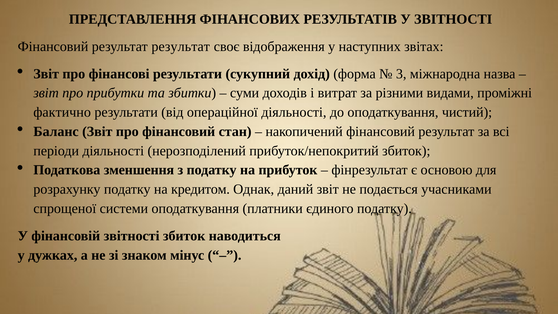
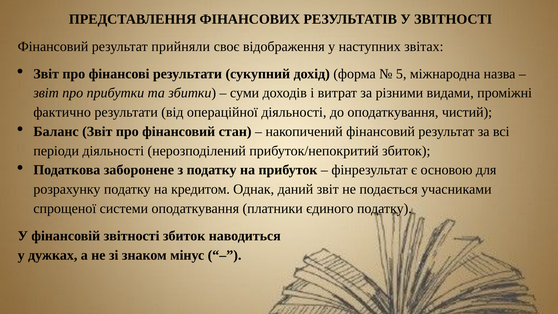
результат результат: результат -> прийняли
3: 3 -> 5
зменшення: зменшення -> заборонене
